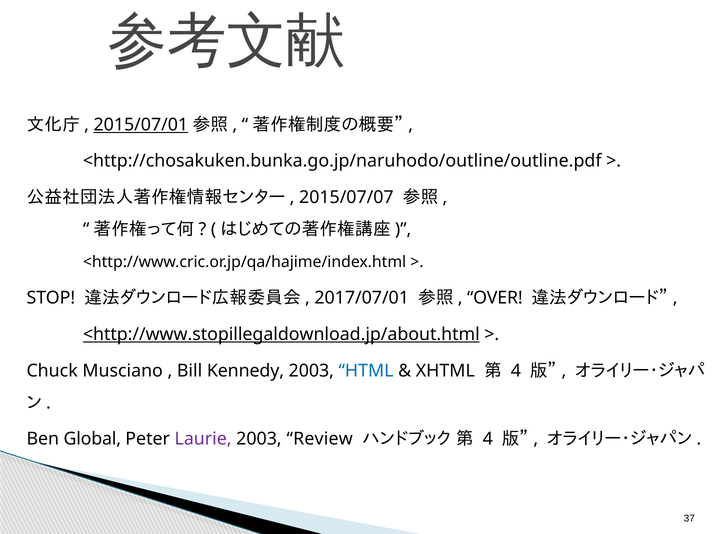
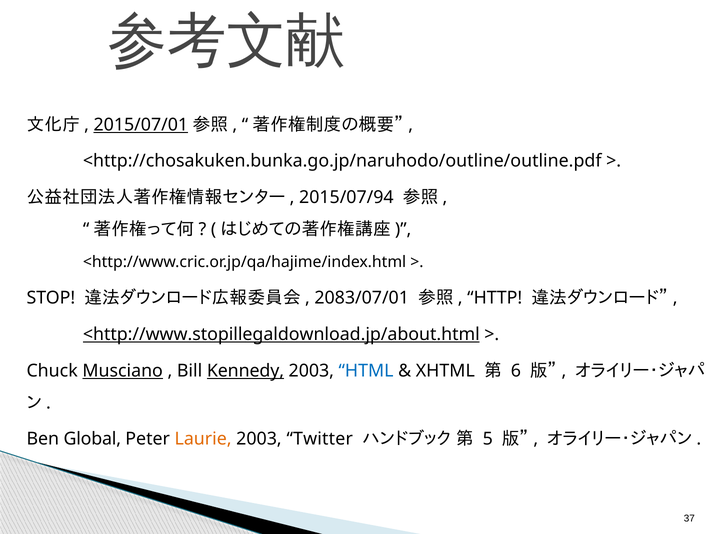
2015/07/07: 2015/07/07 -> 2015/07/94
2017/07/01: 2017/07/01 -> 2083/07/01
OVER: OVER -> HTTP
Musciano underline: none -> present
Kennedy underline: none -> present
4 at (516, 371): 4 -> 6
Laurie colour: purple -> orange
Review: Review -> Twitter
4 at (488, 439): 4 -> 5
